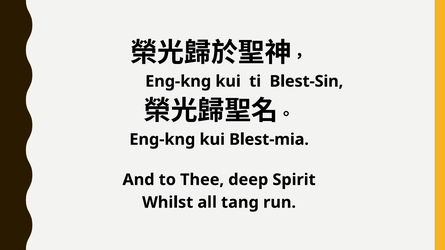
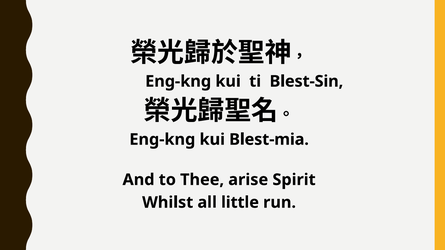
deep: deep -> arise
tang: tang -> little
